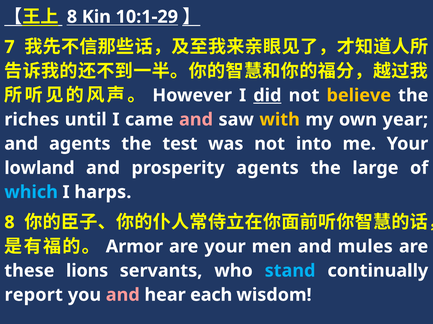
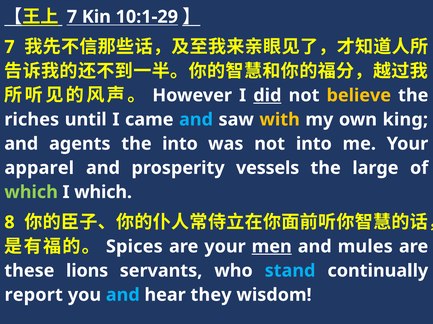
8 at (72, 17): 8 -> 7
and at (196, 120) colour: pink -> light blue
year: year -> king
the test: test -> into
lowland: lowland -> apparel
prosperity agents: agents -> vessels
which at (31, 193) colour: light blue -> light green
I harps: harps -> which
Armor: Armor -> Spices
men underline: none -> present
and at (123, 296) colour: pink -> light blue
each: each -> they
